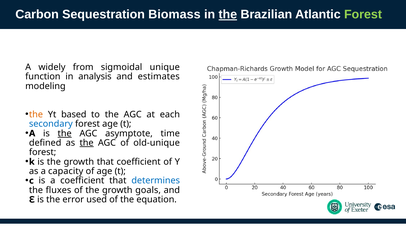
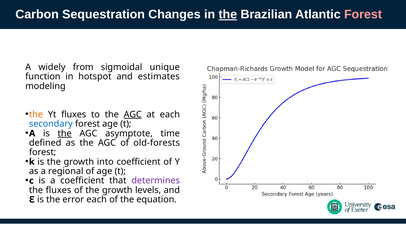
Biomass: Biomass -> Changes
Forest at (363, 15) colour: light green -> pink
analysis: analysis -> hotspot
Yt based: based -> fluxes
AGC at (133, 115) underline: none -> present
the at (87, 143) underline: present -> none
old-unique: old-unique -> old-forests
growth that: that -> into
capacity: capacity -> regional
determines colour: blue -> purple
goals: goals -> levels
error used: used -> each
